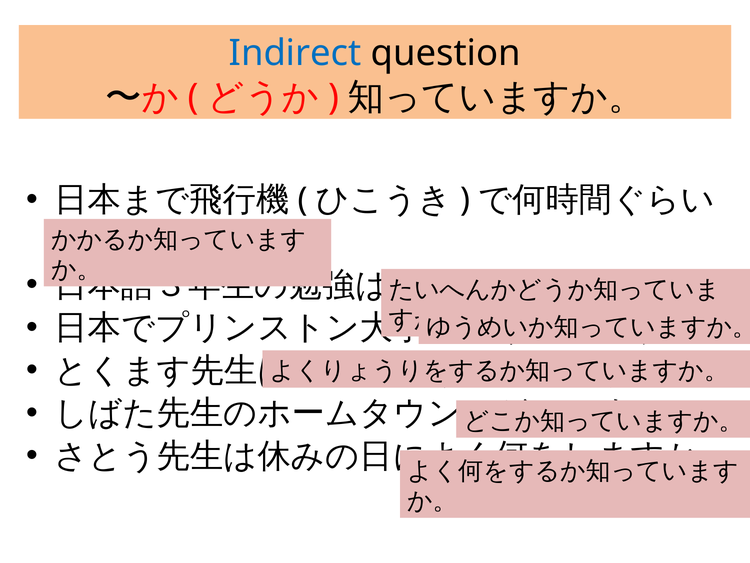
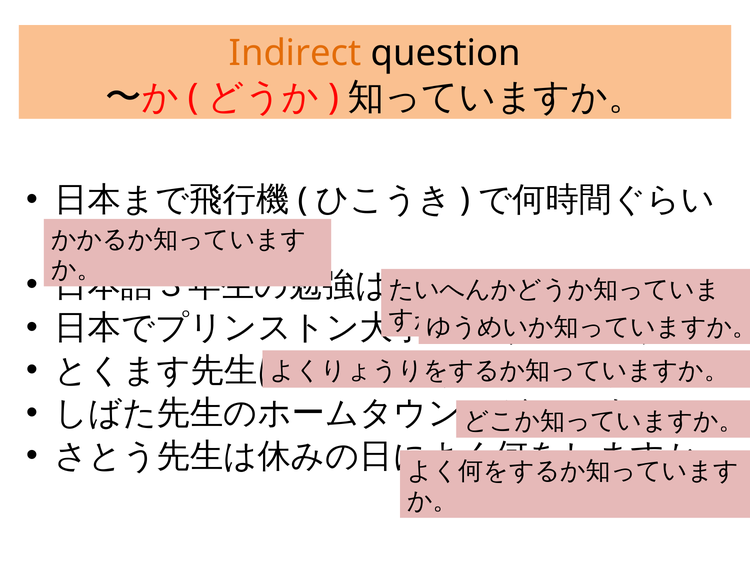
Indirect colour: blue -> orange
